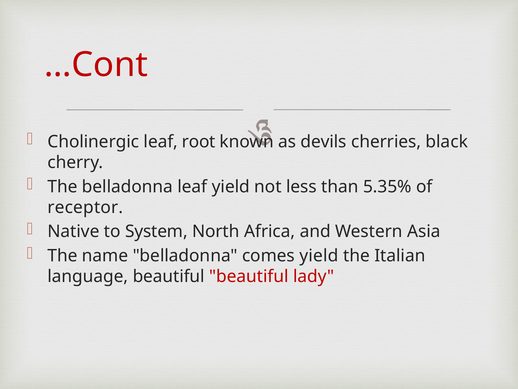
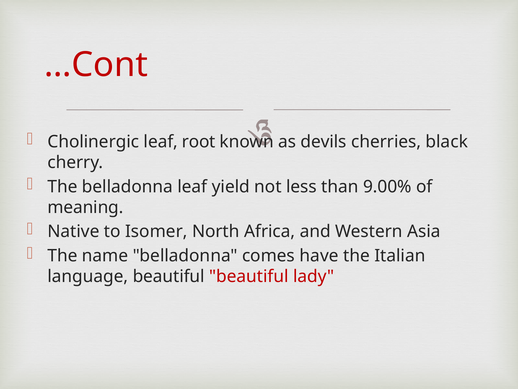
5.35%: 5.35% -> 9.00%
receptor: receptor -> meaning
System: System -> Isomer
comes yield: yield -> have
